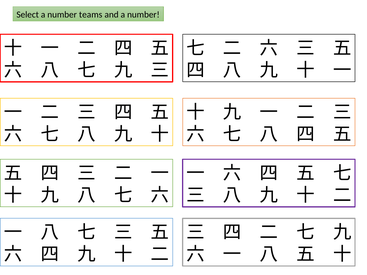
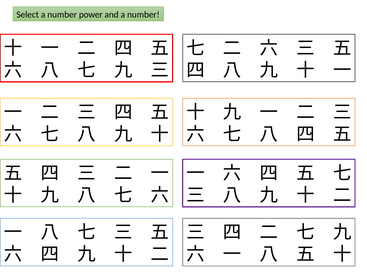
teams: teams -> power
